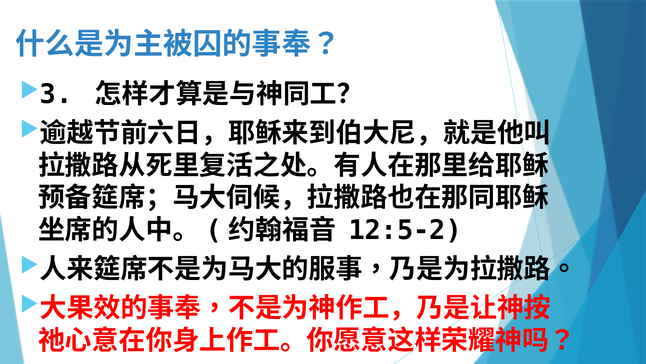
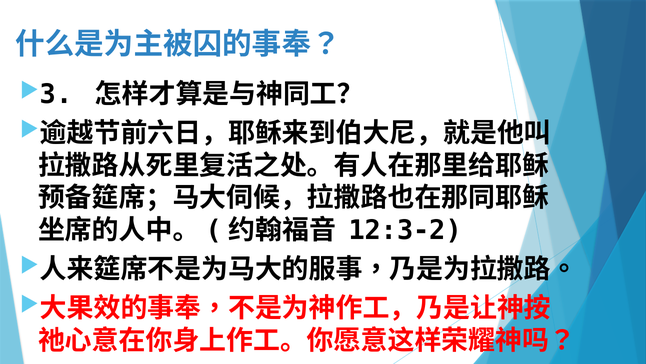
12:5-2: 12:5-2 -> 12:3-2
